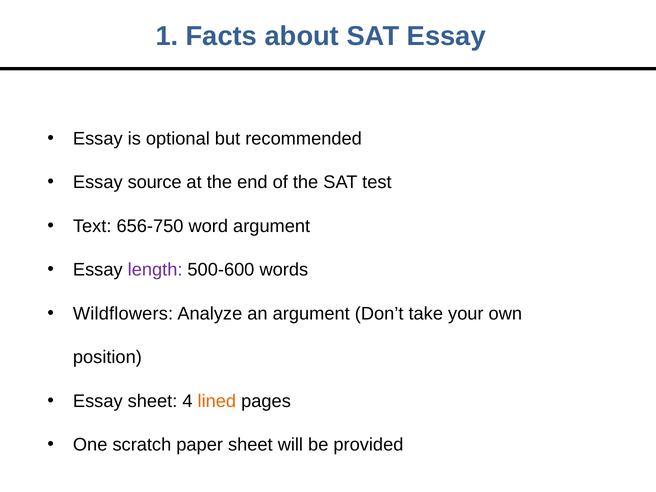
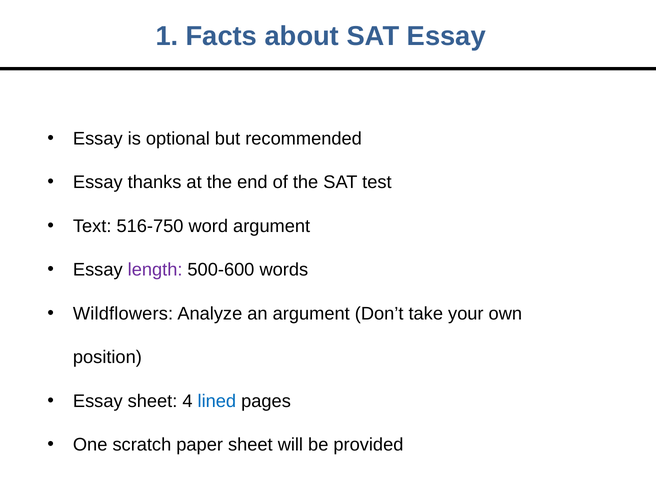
source: source -> thanks
656-750: 656-750 -> 516-750
lined colour: orange -> blue
